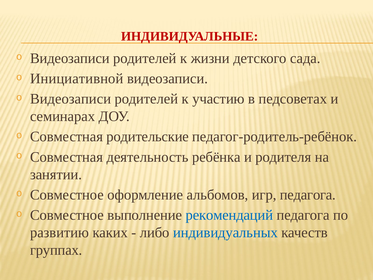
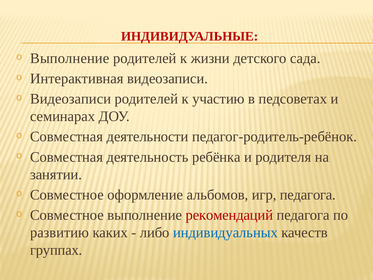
Видеозаписи at (70, 58): Видеозаписи -> Выполнение
Инициативной: Инициативной -> Интерактивная
родительские: родительские -> деятельности
рекомендаций colour: blue -> red
